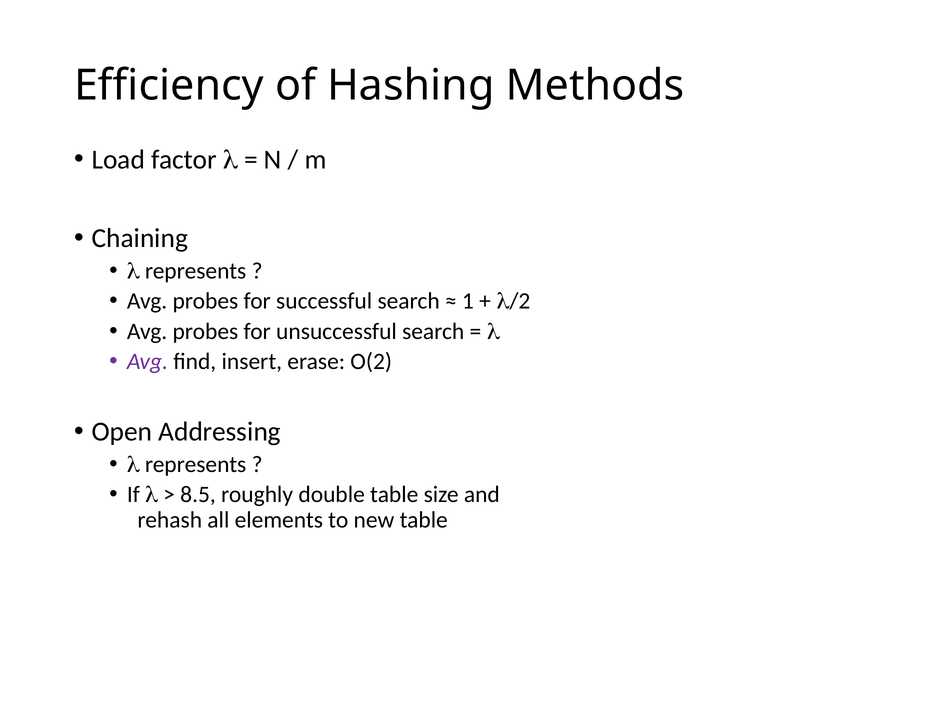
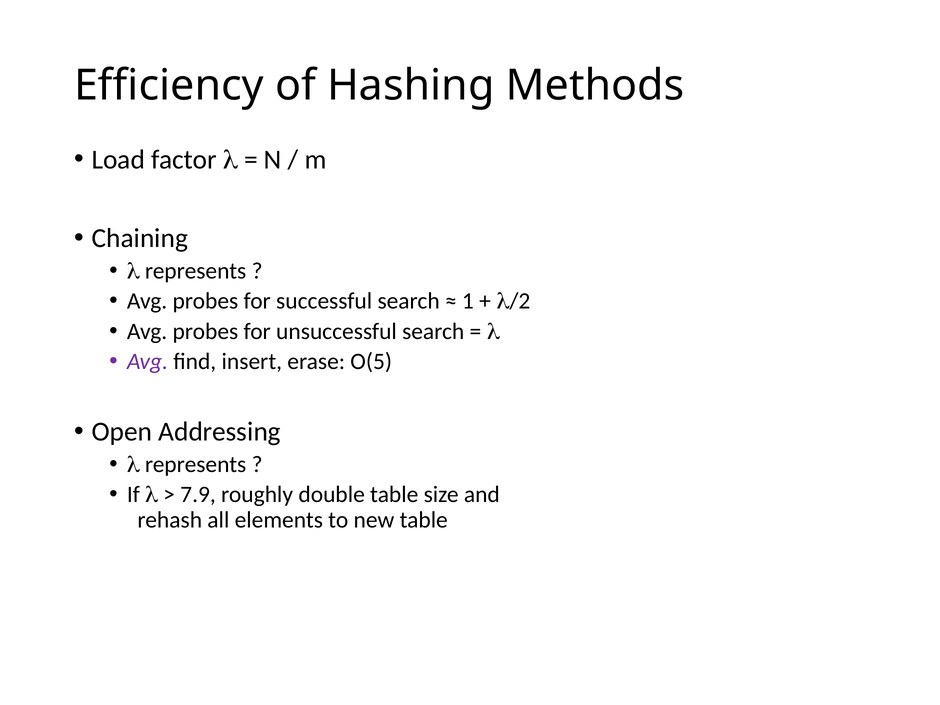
O(2: O(2 -> O(5
8.5: 8.5 -> 7.9
